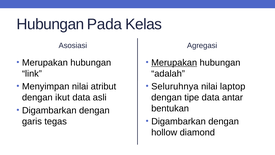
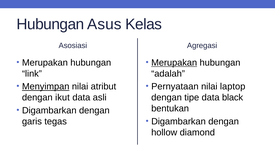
Pada: Pada -> Asus
Menyimpan underline: none -> present
Seluruhnya: Seluruhnya -> Pernyataan
antar: antar -> black
